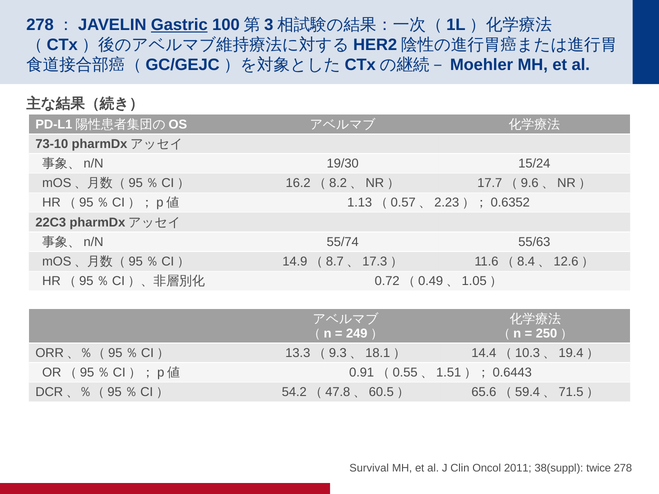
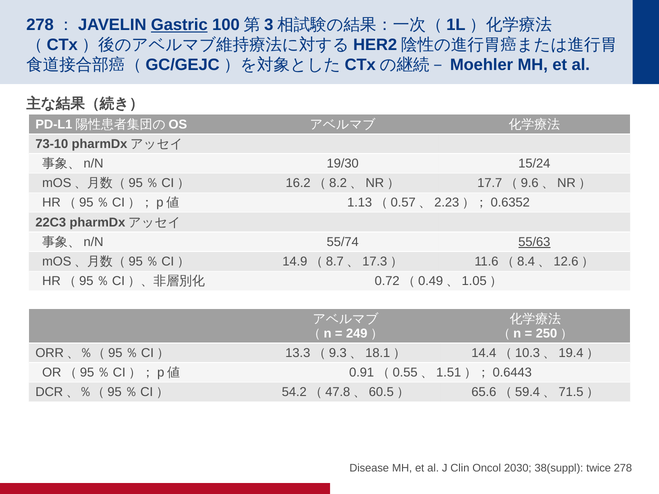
55/63 underline: none -> present
Survival: Survival -> Disease
2011: 2011 -> 2030
